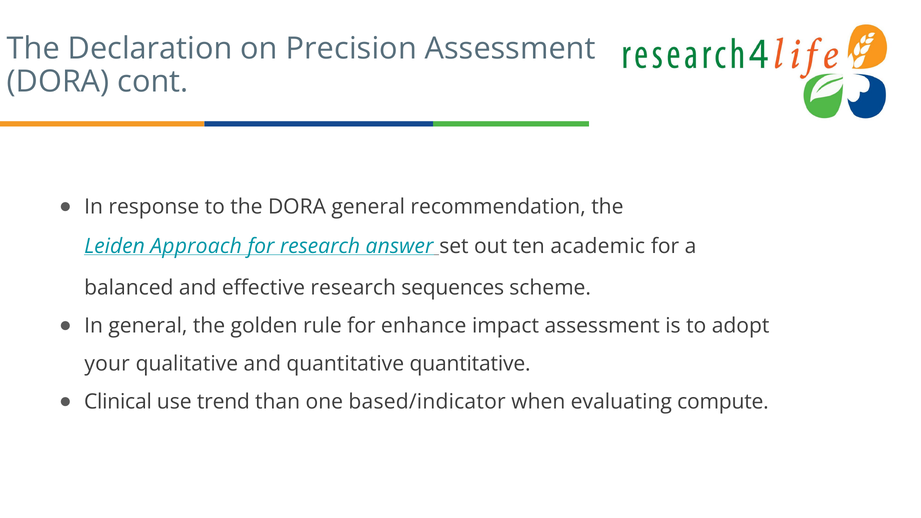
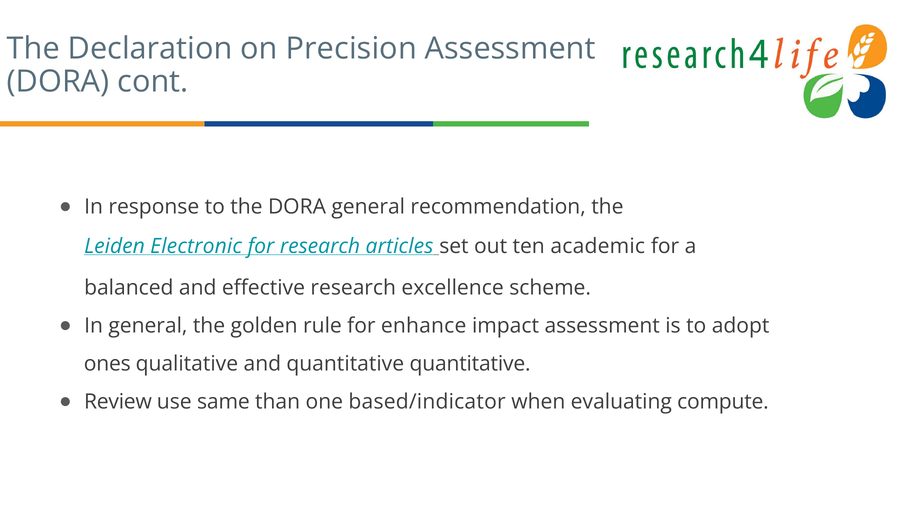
Approach: Approach -> Electronic
answer: answer -> articles
sequences: sequences -> excellence
your: your -> ones
Clinical: Clinical -> Review
trend: trend -> same
